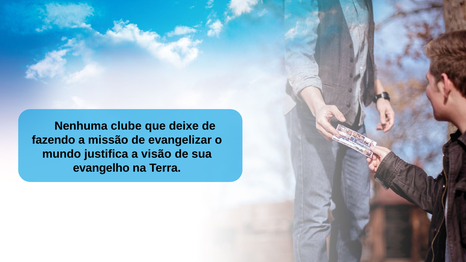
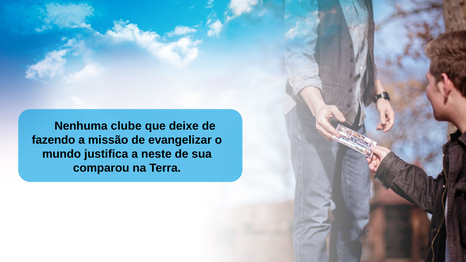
visão: visão -> neste
evangelho: evangelho -> comparou
